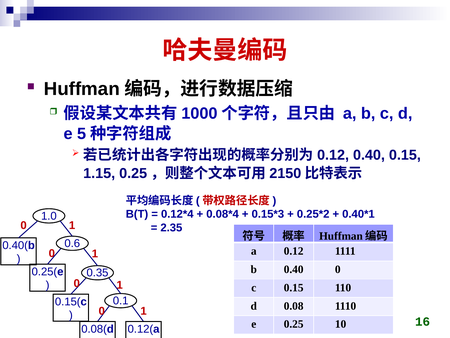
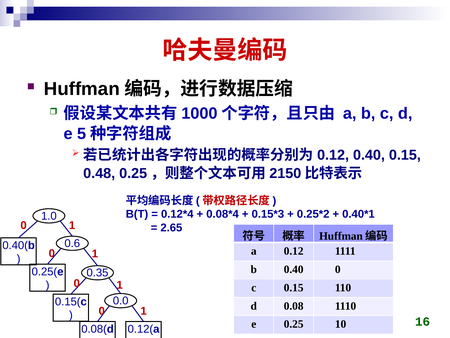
1.15: 1.15 -> 0.48
2.35: 2.35 -> 2.65
0.1: 0.1 -> 0.0
